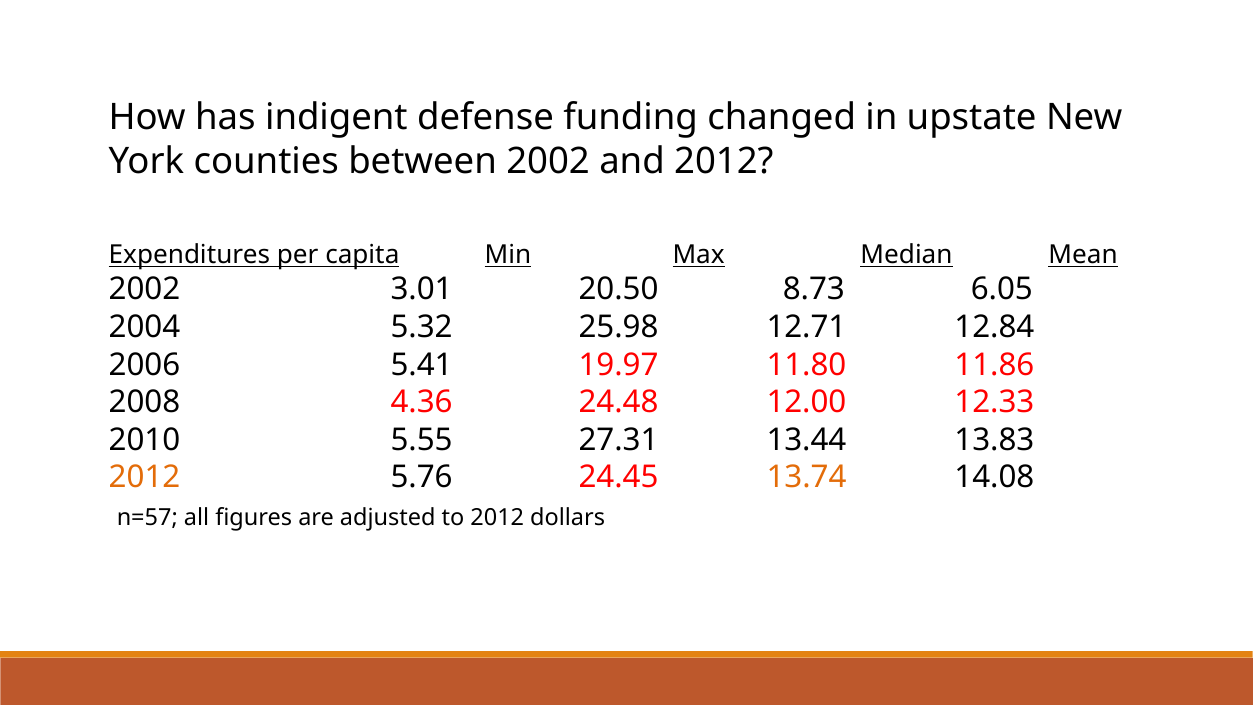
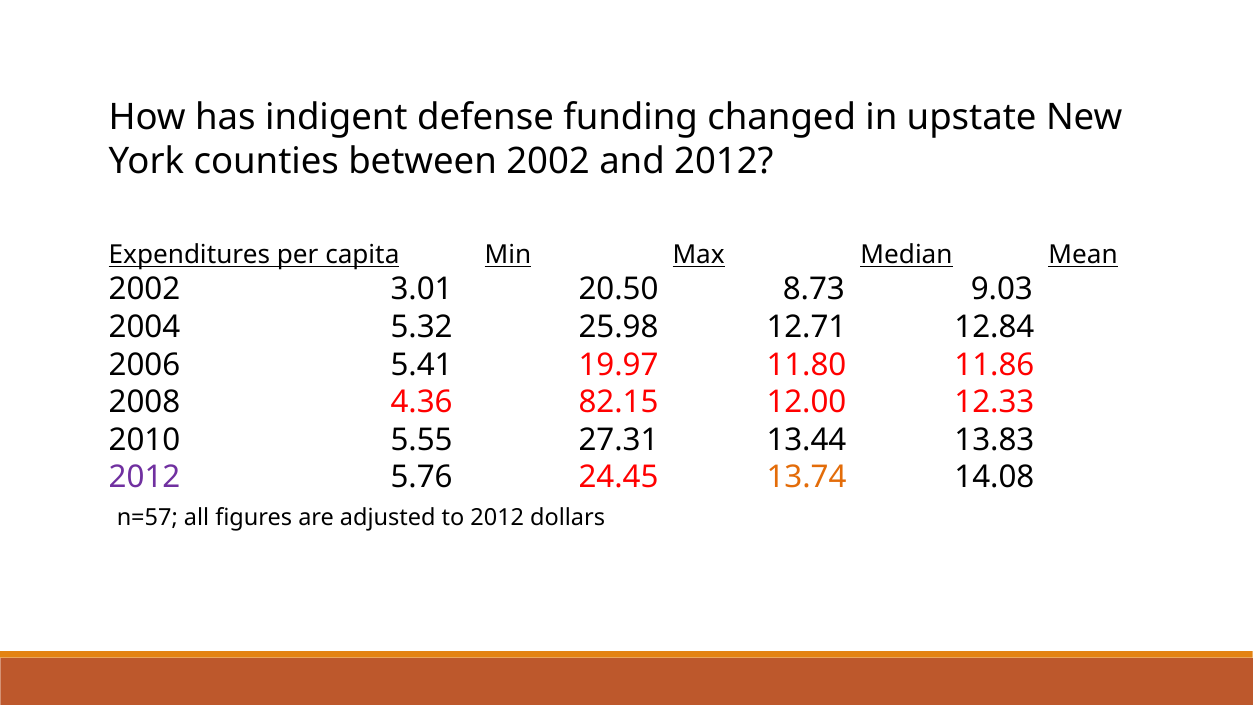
6.05: 6.05 -> 9.03
24.48: 24.48 -> 82.15
2012 at (145, 478) colour: orange -> purple
